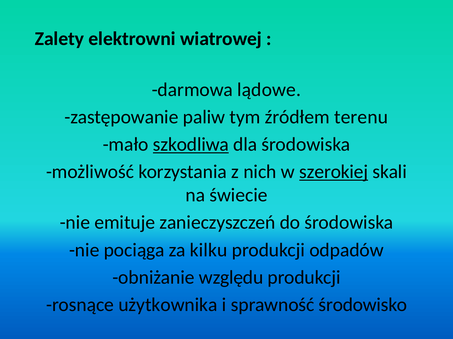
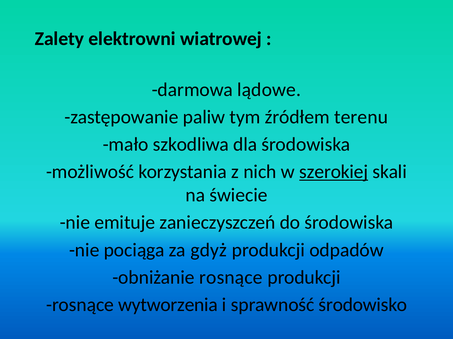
szkodliwa underline: present -> none
kilku: kilku -> gdyż
obniżanie względu: względu -> rosnące
użytkownika: użytkownika -> wytworzenia
